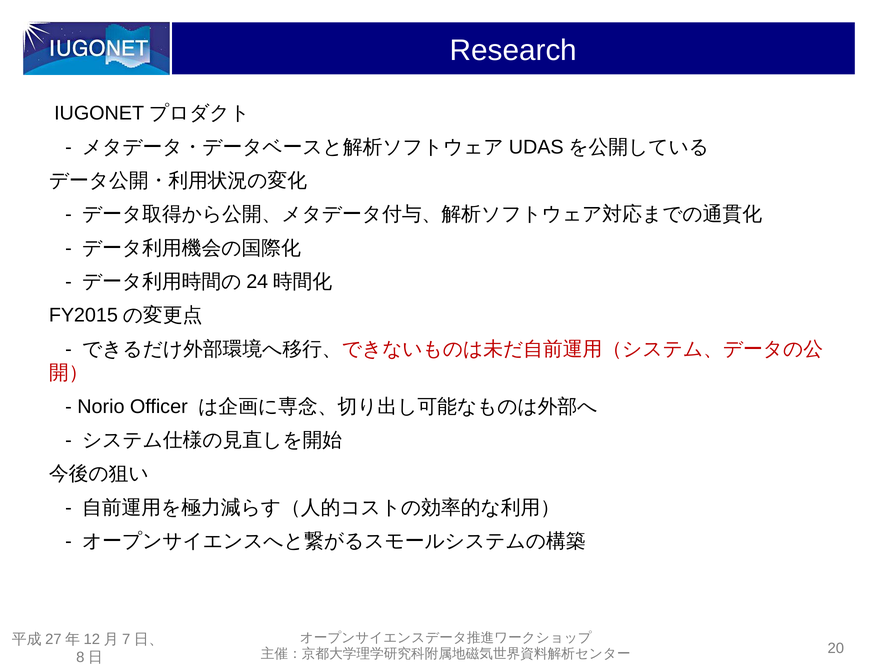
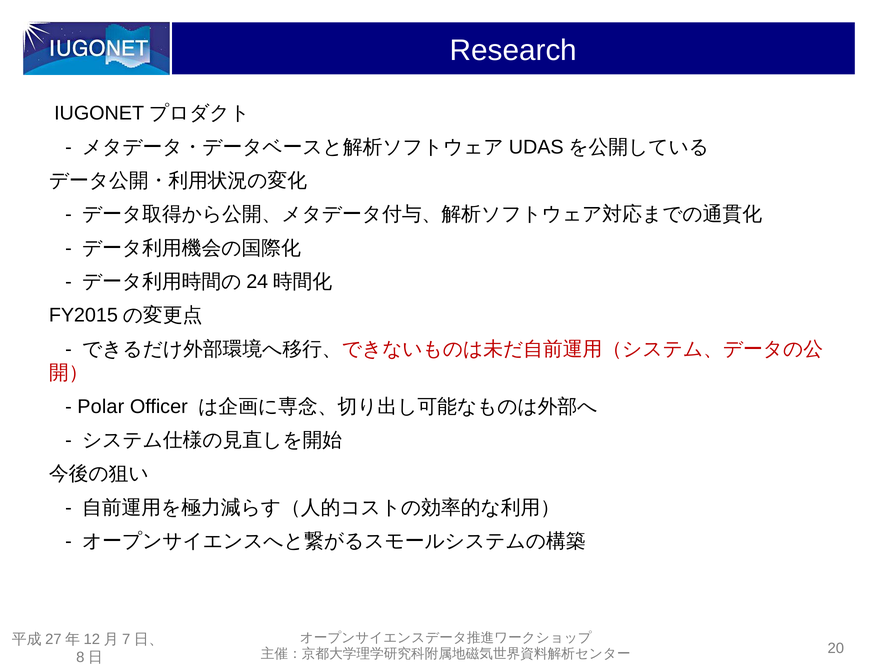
Norio: Norio -> Polar
